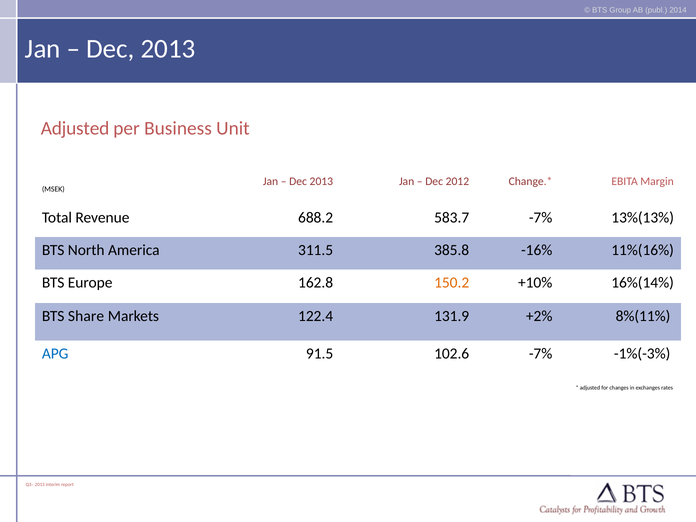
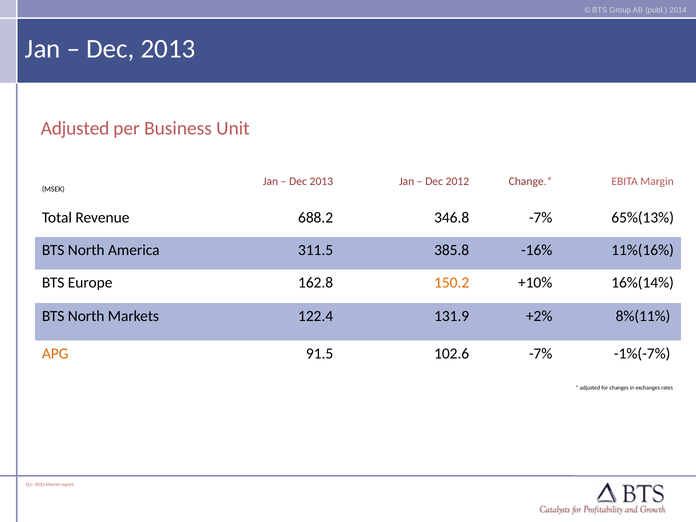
583.7: 583.7 -> 346.8
13%(13%: 13%(13% -> 65%(13%
Share at (86, 316): Share -> North
APG colour: blue -> orange
-1%(-3%: -1%(-3% -> -1%(-7%
